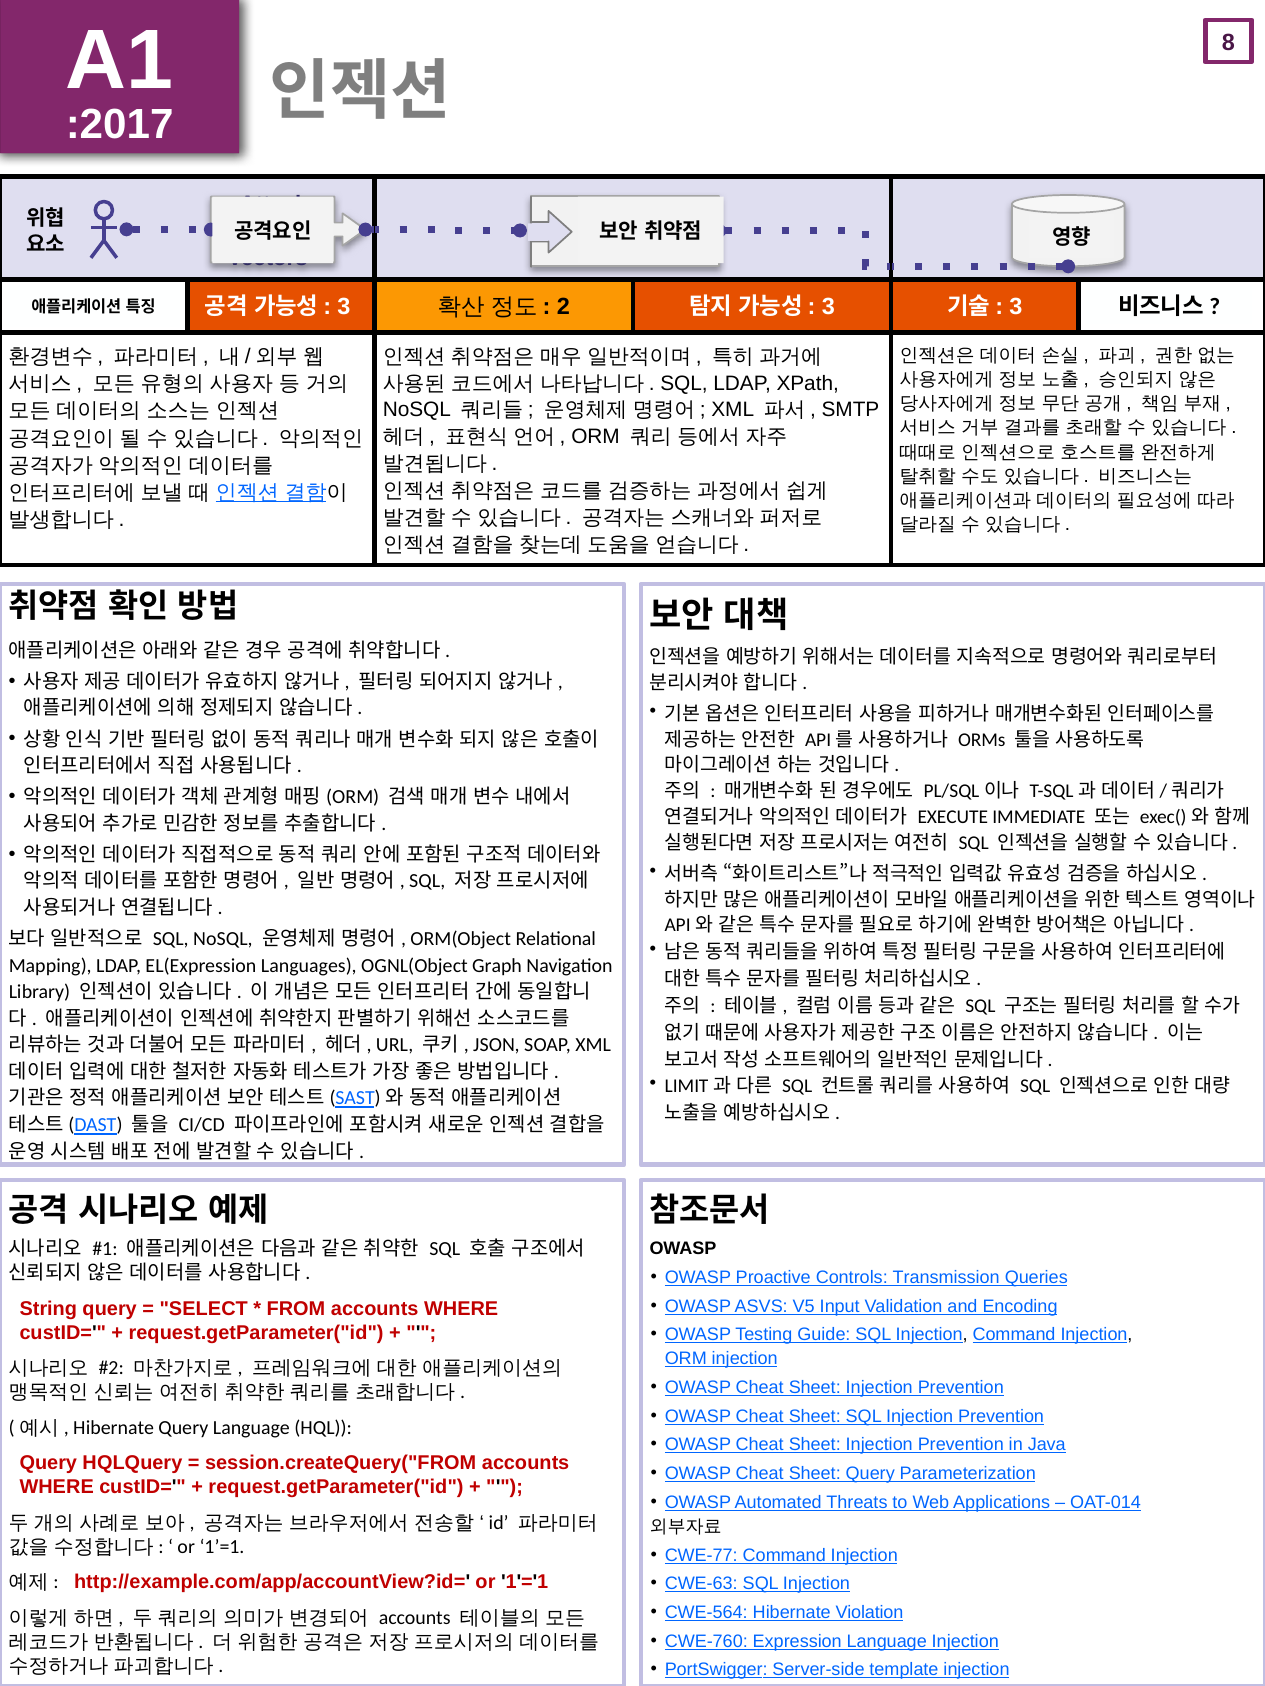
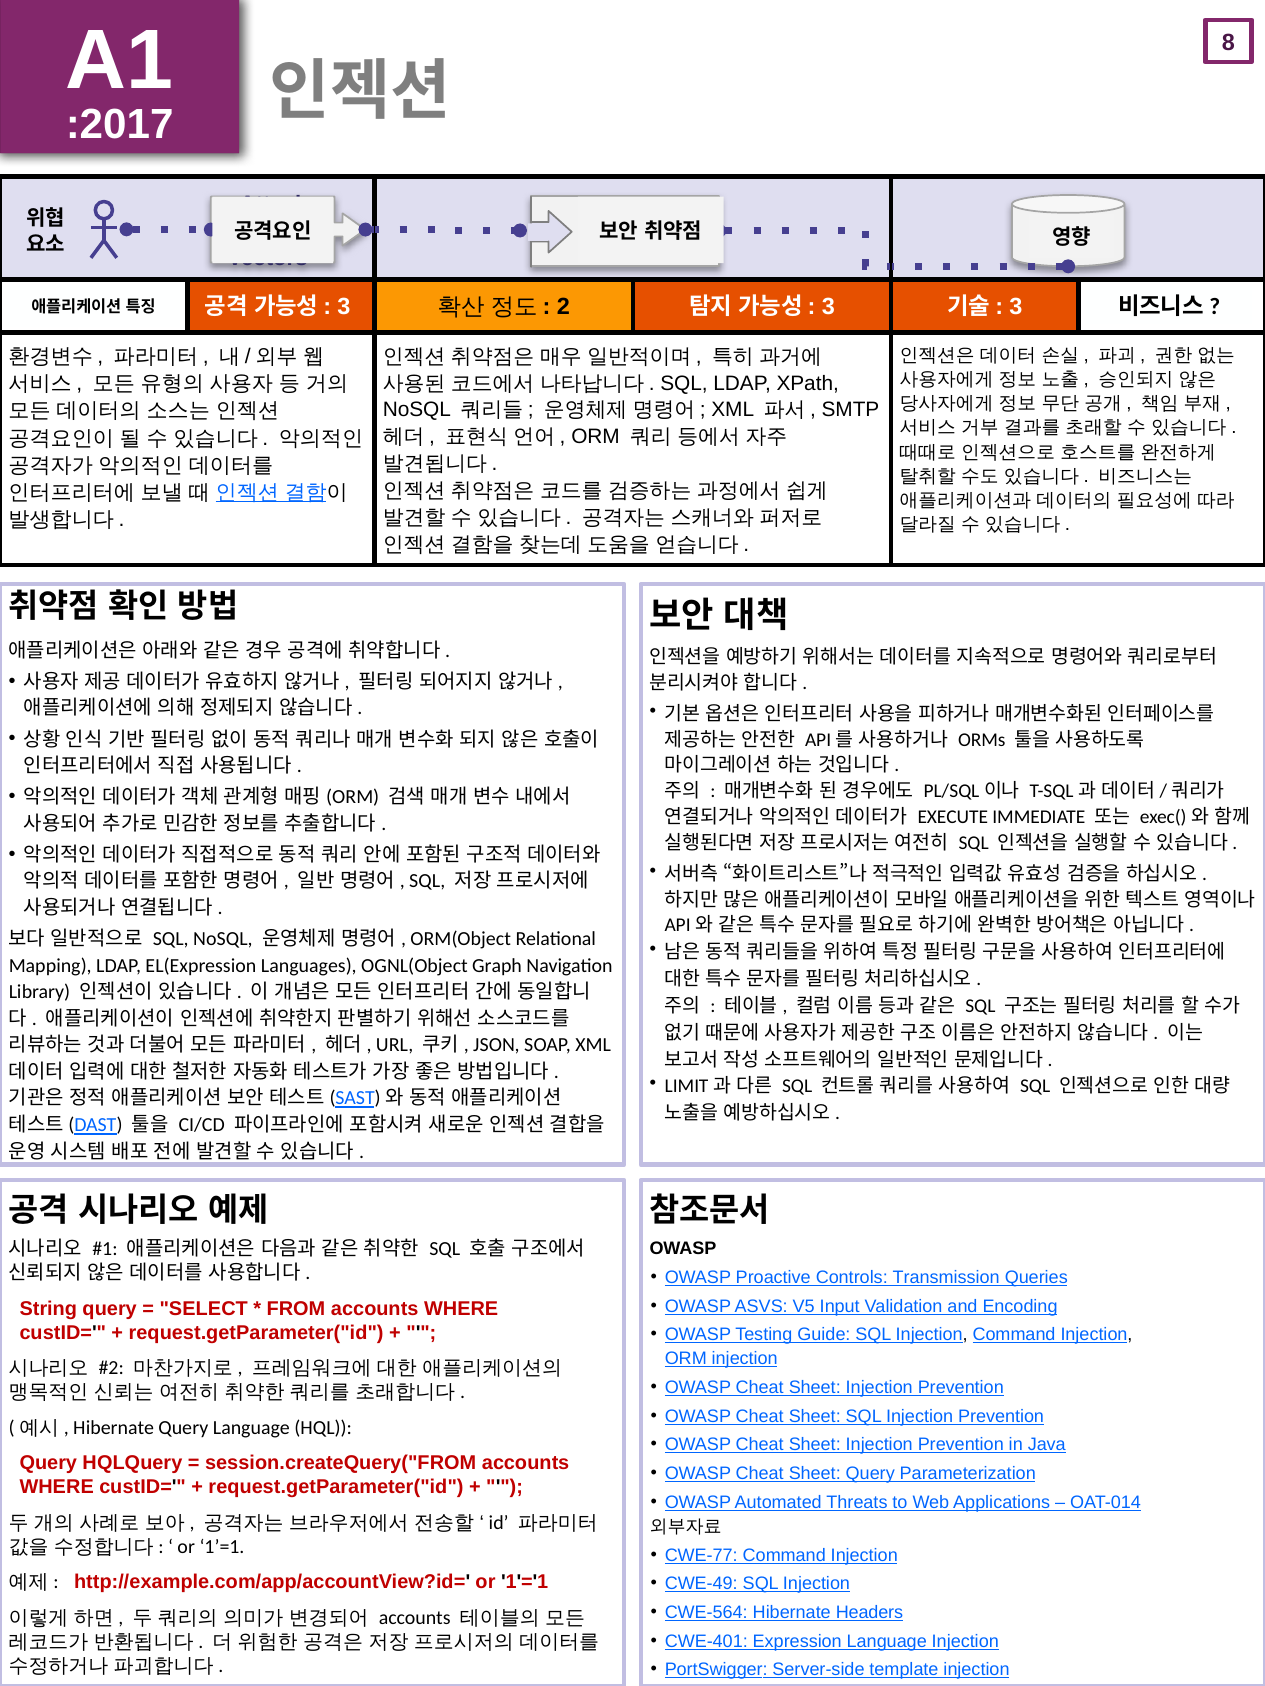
CWE-63: CWE-63 -> CWE-49
Violation: Violation -> Headers
CWE-760: CWE-760 -> CWE-401
